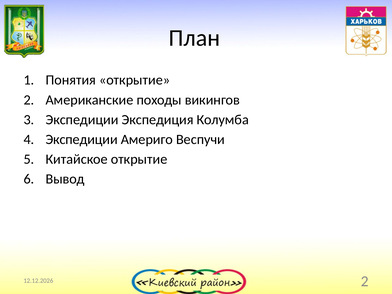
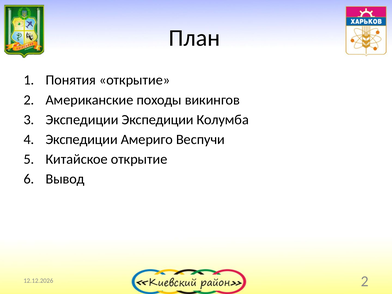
Экспедиции Экспедиция: Экспедиция -> Экспедиции
